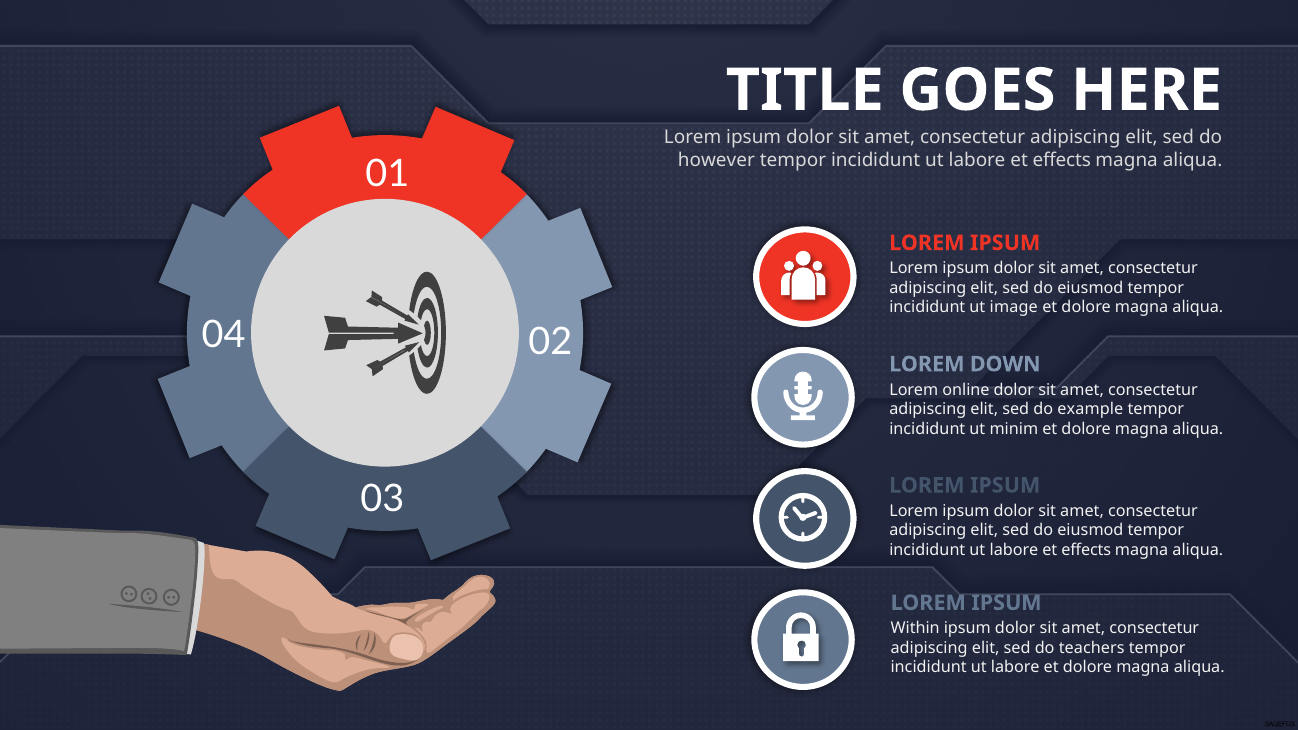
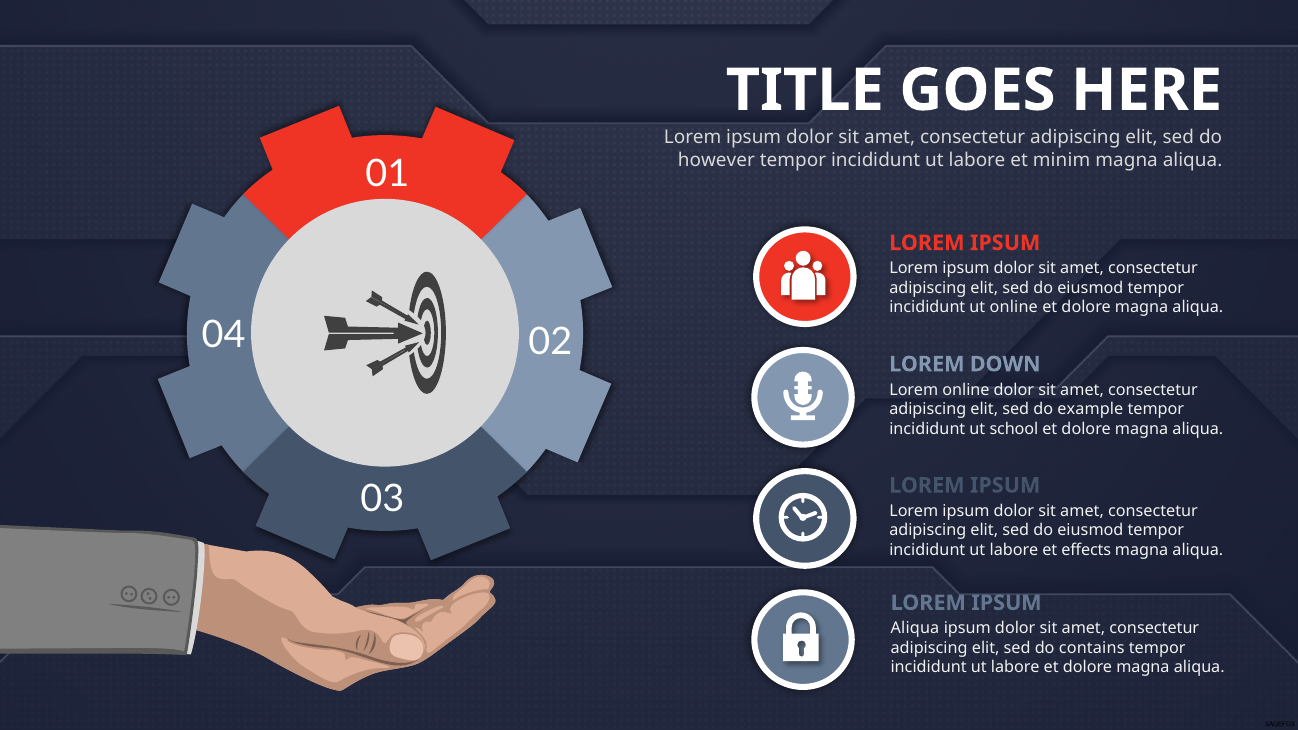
effects at (1062, 160): effects -> minim
ut image: image -> online
minim: minim -> school
Within at (915, 628): Within -> Aliqua
teachers: teachers -> contains
